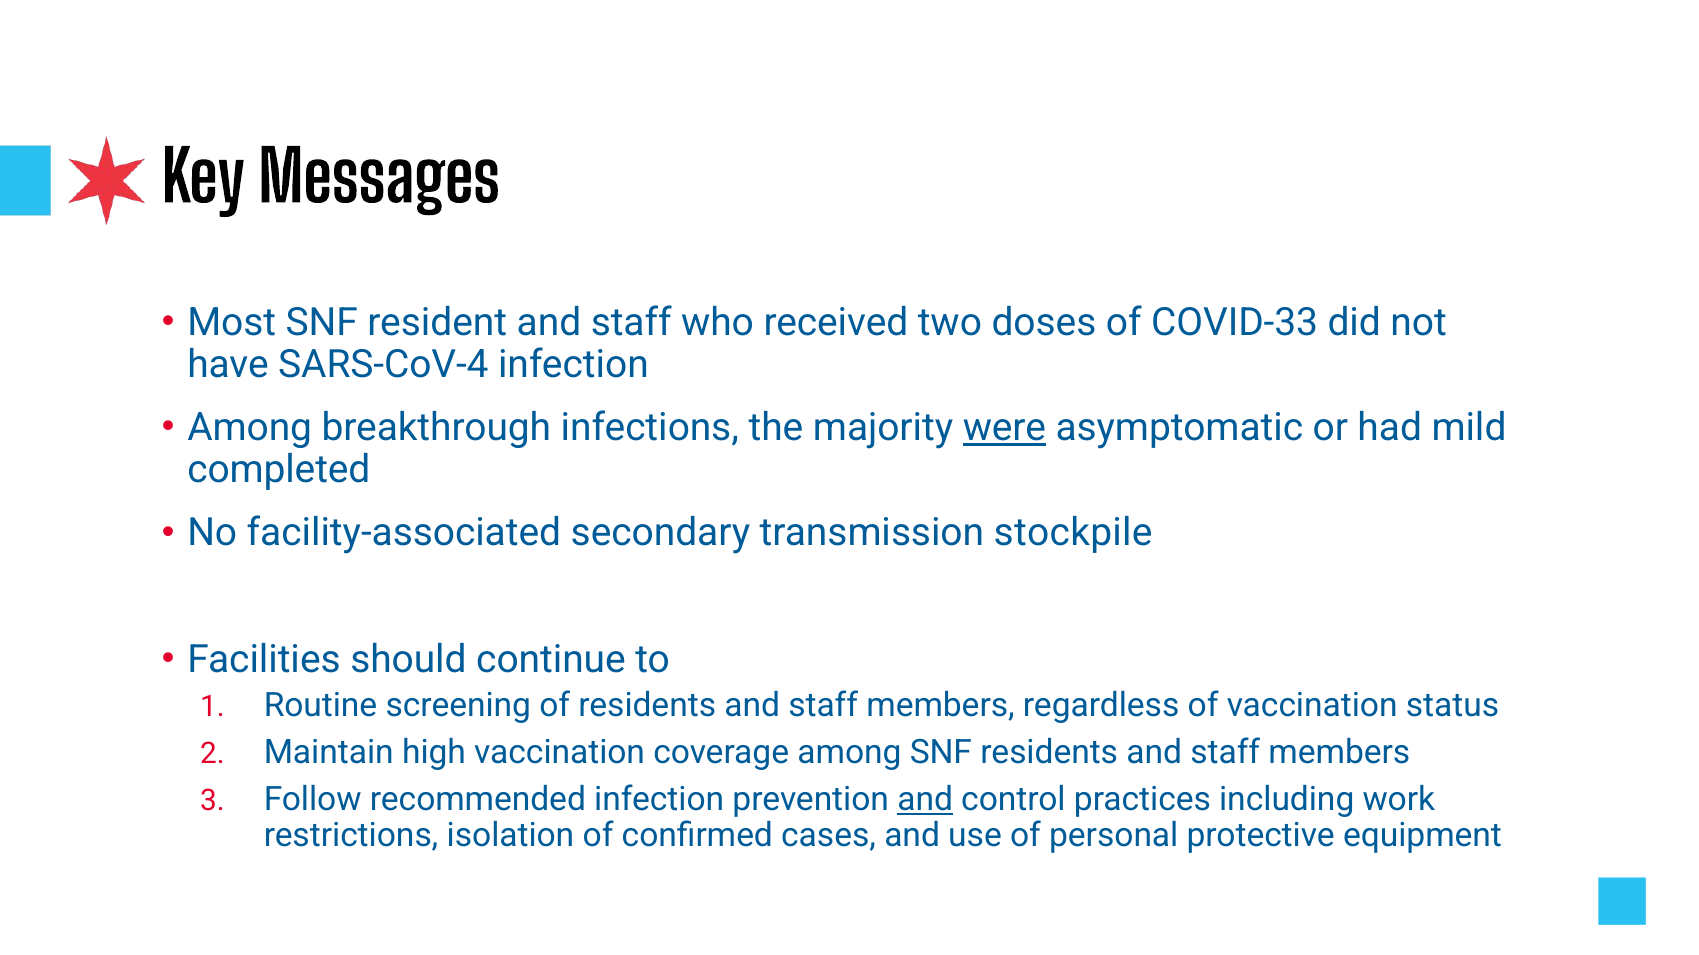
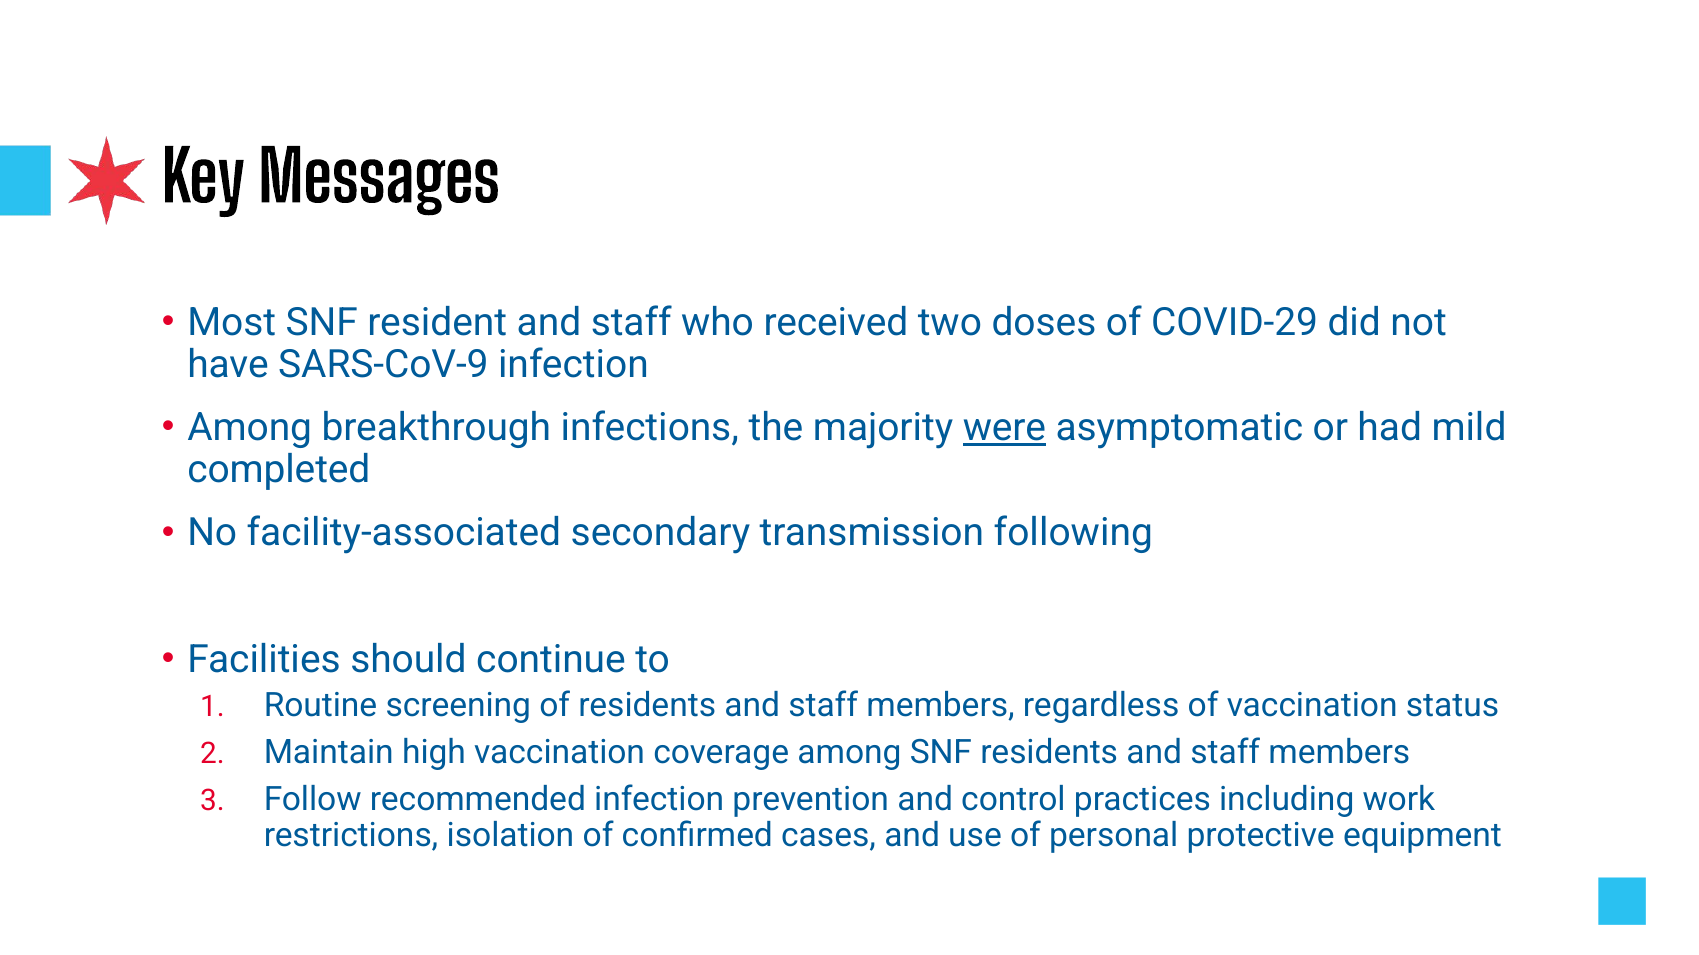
COVID-33: COVID-33 -> COVID-29
SARS-CoV-4: SARS-CoV-4 -> SARS-CoV-9
stockpile: stockpile -> following
and at (925, 800) underline: present -> none
